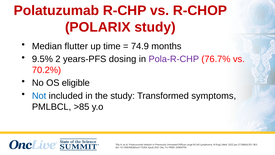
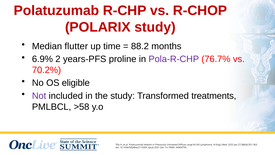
74.9: 74.9 -> 88.2
9.5%: 9.5% -> 6.9%
dosing: dosing -> proline
Not colour: blue -> purple
symptoms: symptoms -> treatments
>85: >85 -> >58
